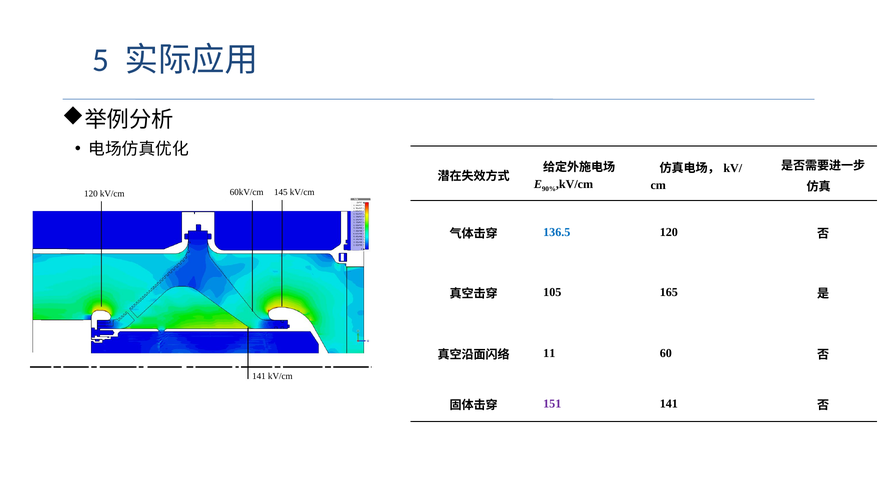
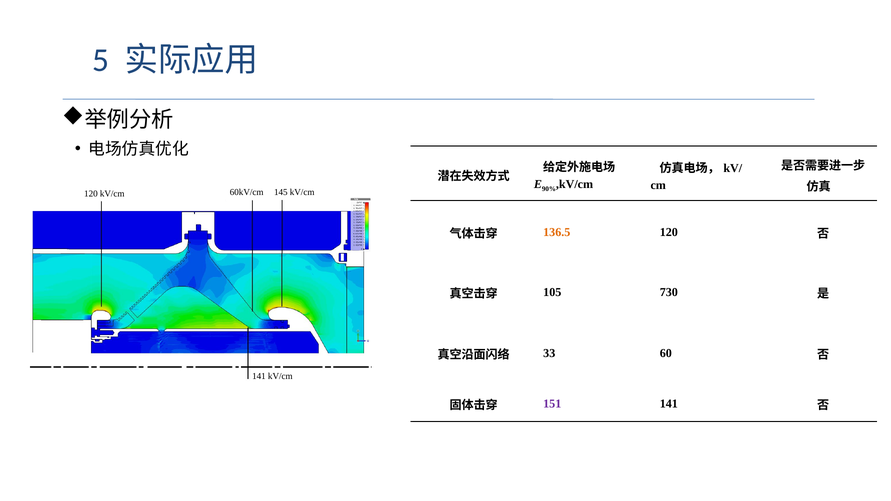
136.5 colour: blue -> orange
165: 165 -> 730
11: 11 -> 33
